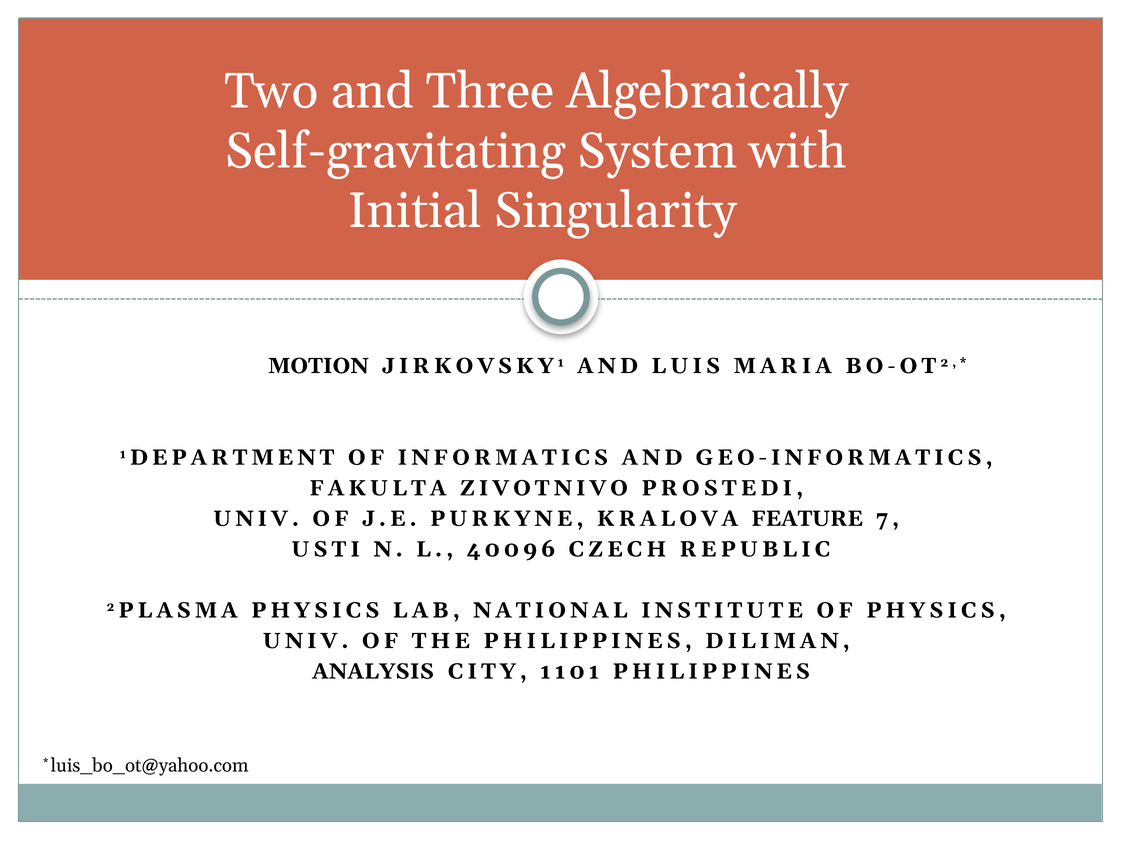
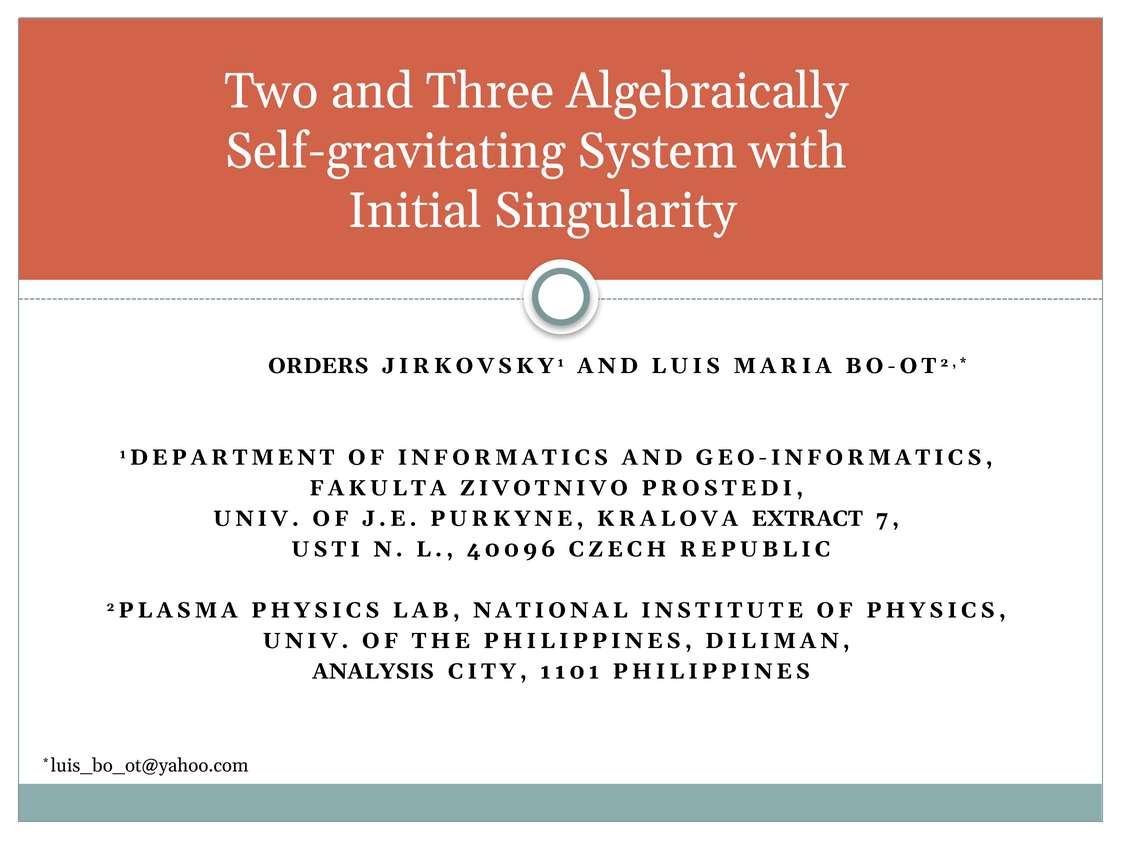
MOTION: MOTION -> ORDERS
FEATURE: FEATURE -> EXTRACT
